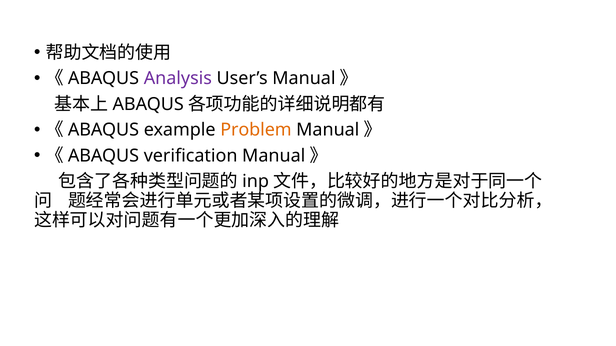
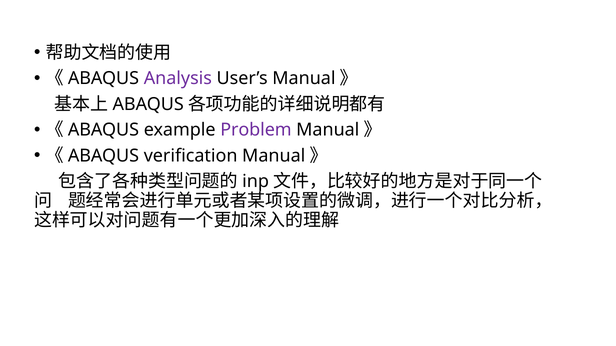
Problem colour: orange -> purple
